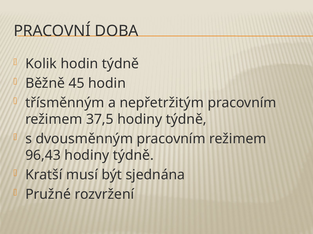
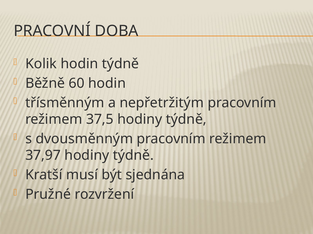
45: 45 -> 60
96,43: 96,43 -> 37,97
